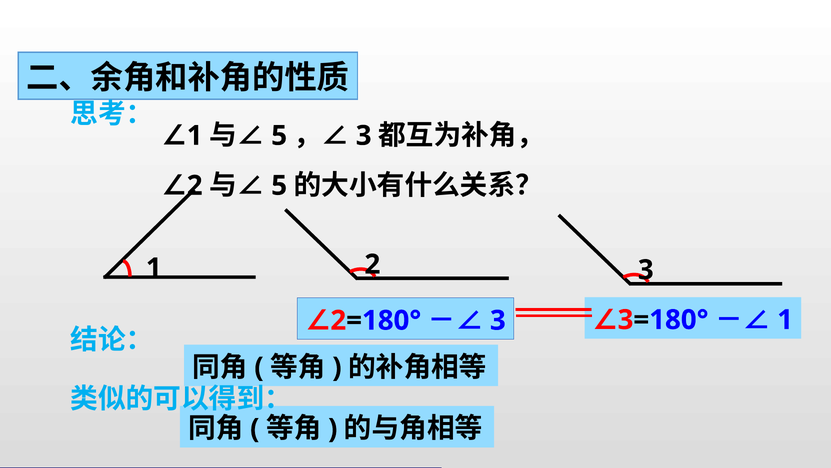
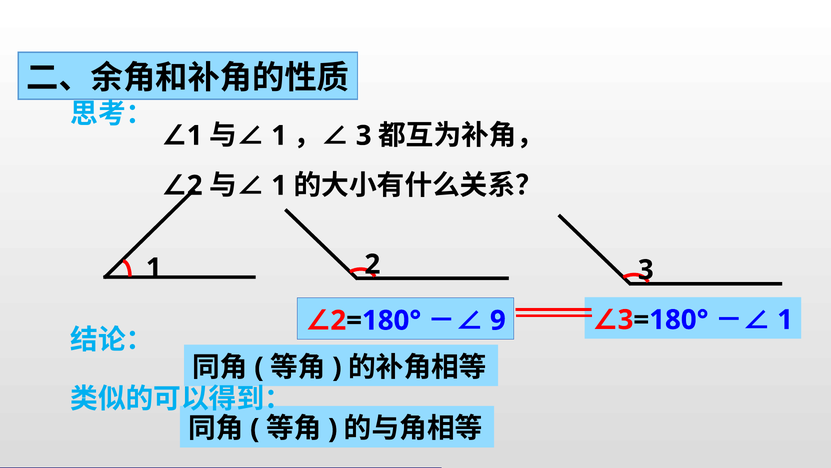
5 at (279, 136): 5 -> 1
5 at (279, 185): 5 -> 1
3 at (498, 320): 3 -> 9
